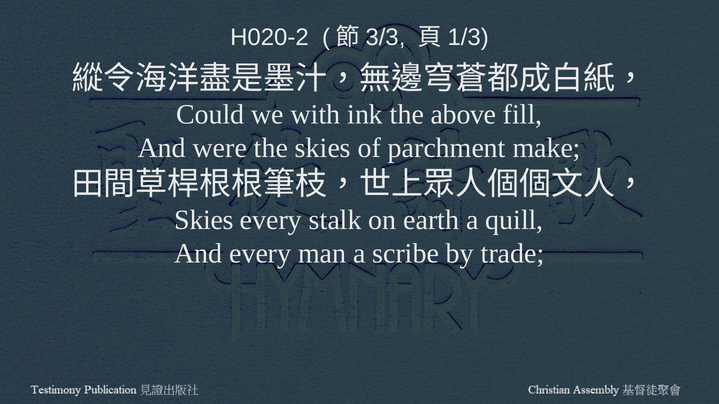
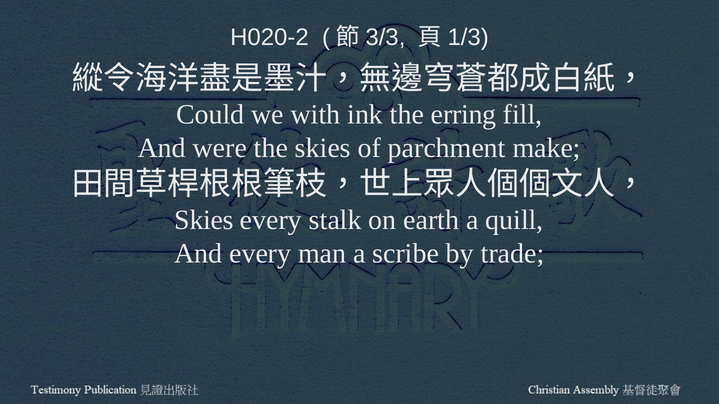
above: above -> erring
